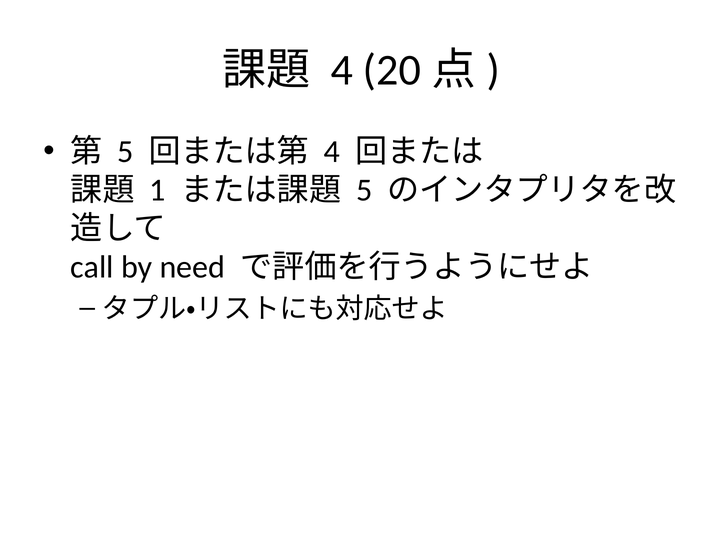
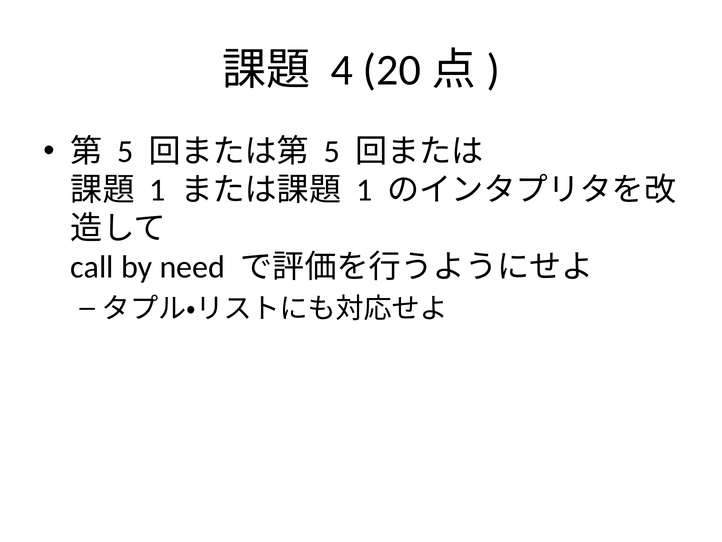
4 at (332, 151): 4 -> 5
5 at (364, 190): 5 -> 1
